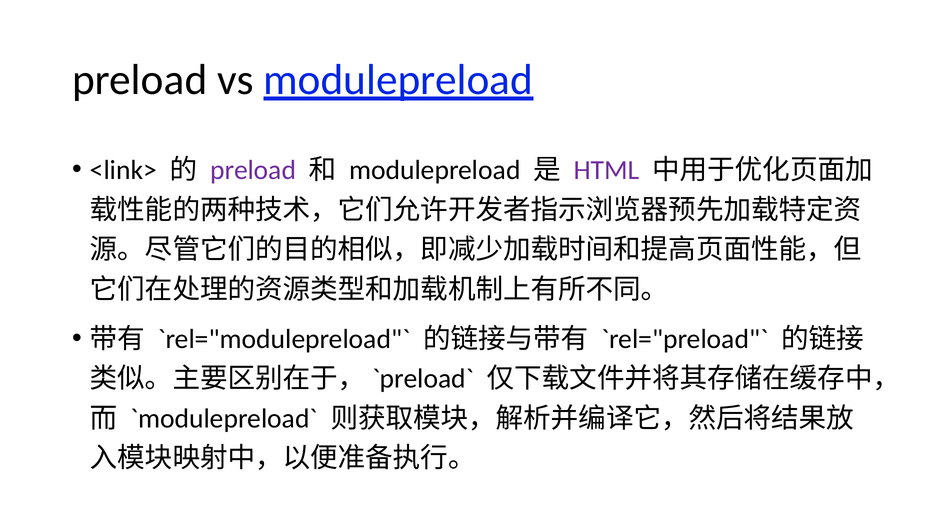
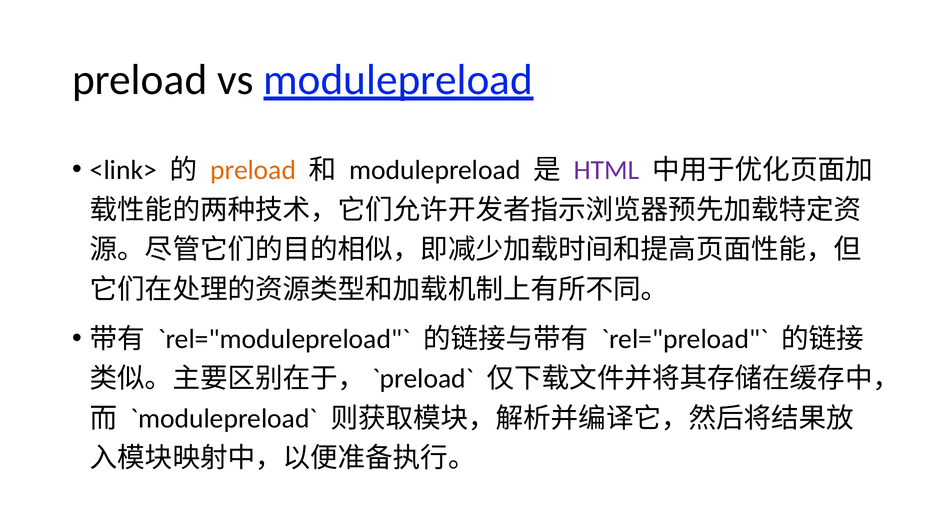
preload at (253, 170) colour: purple -> orange
